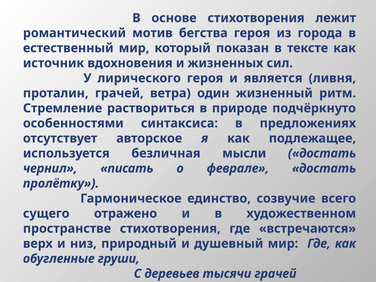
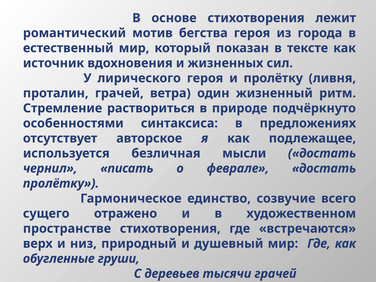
и является: является -> пролётку
